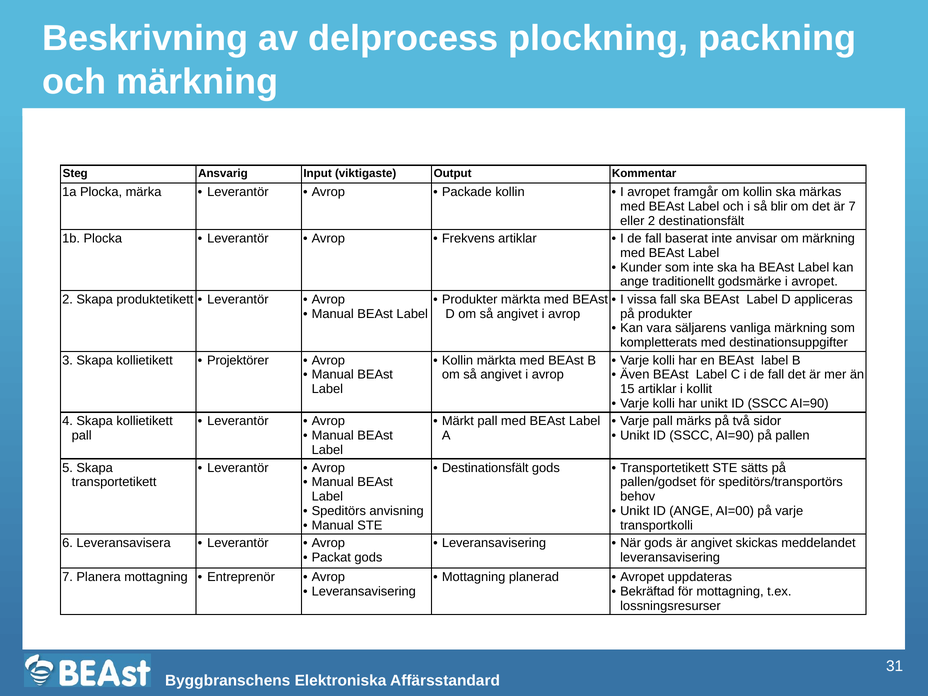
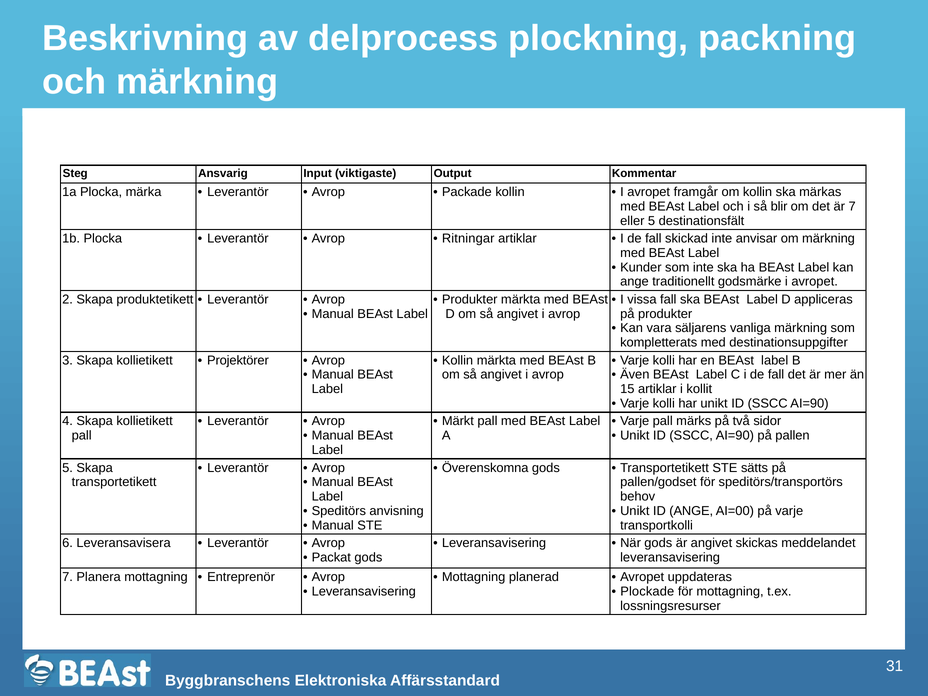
eller 2: 2 -> 5
Frekvens: Frekvens -> Ritningar
baserat: baserat -> skickad
Destinationsfält at (485, 468): Destinationsfält -> Överenskomna
Bekräftad: Bekräftad -> Plockade
